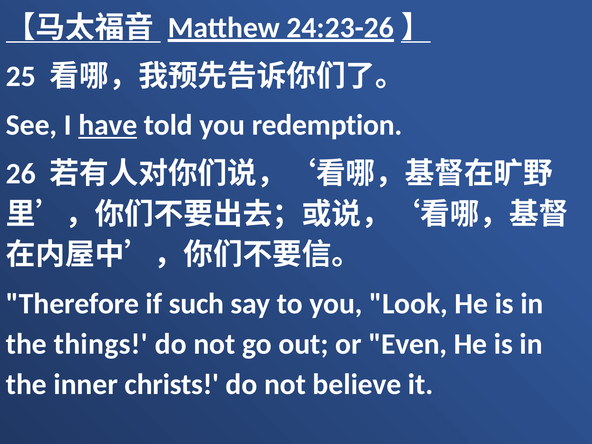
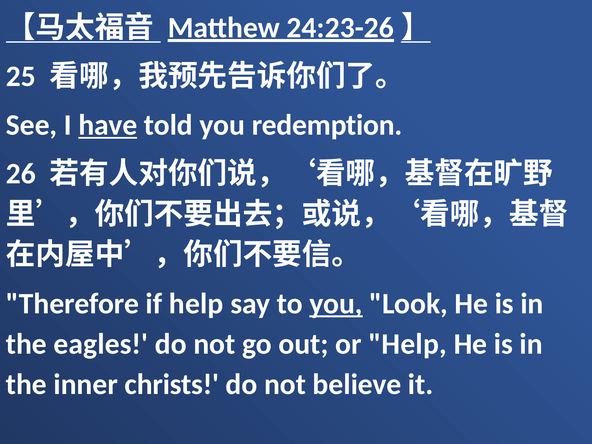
if such: such -> help
you at (336, 304) underline: none -> present
things: things -> eagles
or Even: Even -> Help
